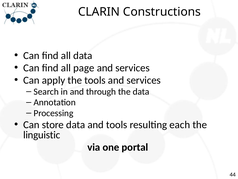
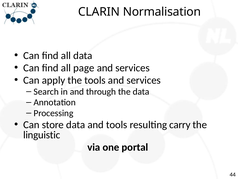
Constructions: Constructions -> Normalisation
each: each -> carry
